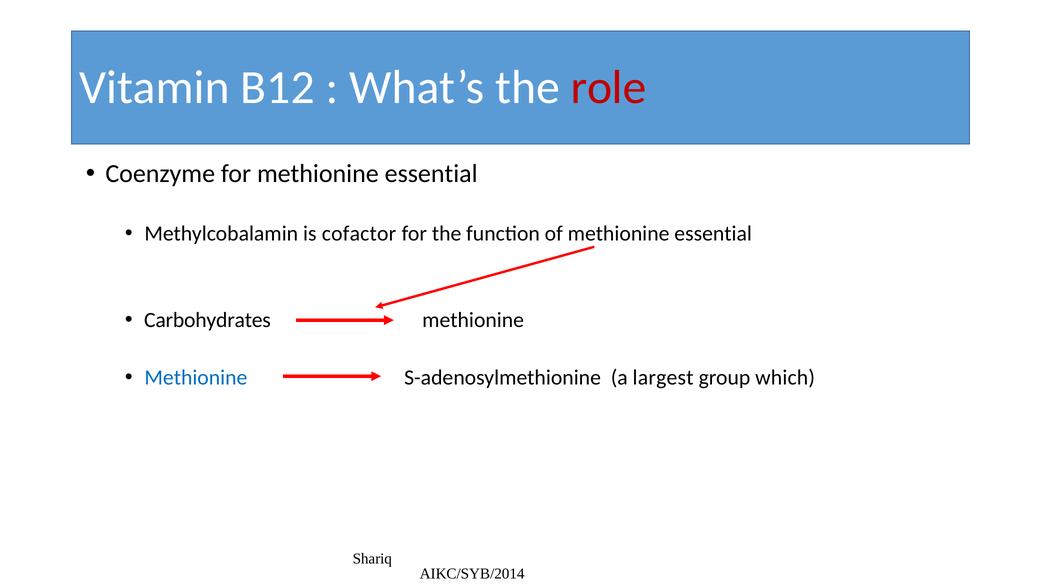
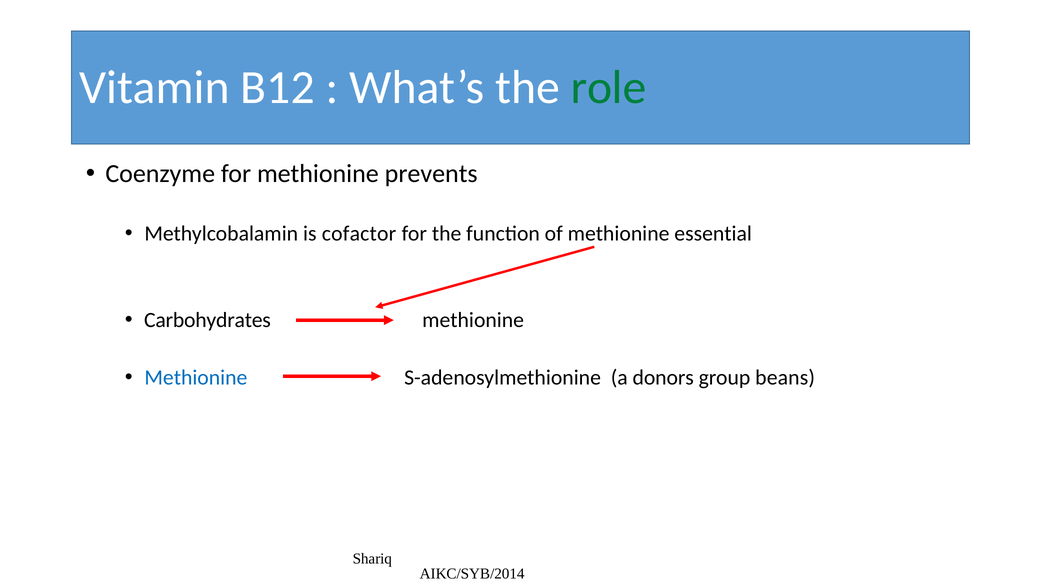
role colour: red -> green
for methionine essential: essential -> prevents
largest: largest -> donors
which: which -> beans
